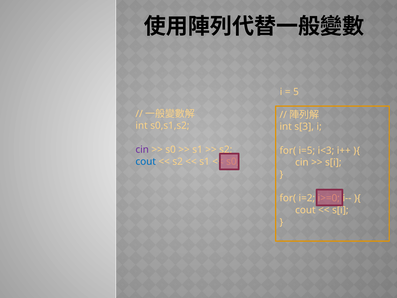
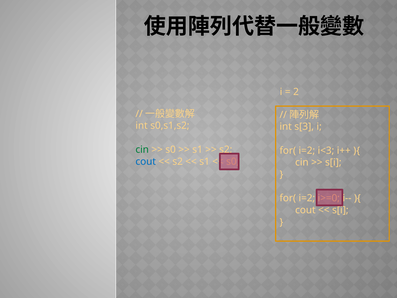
5: 5 -> 2
cin at (142, 149) colour: purple -> green
i=5 at (307, 150): i=5 -> i=2
